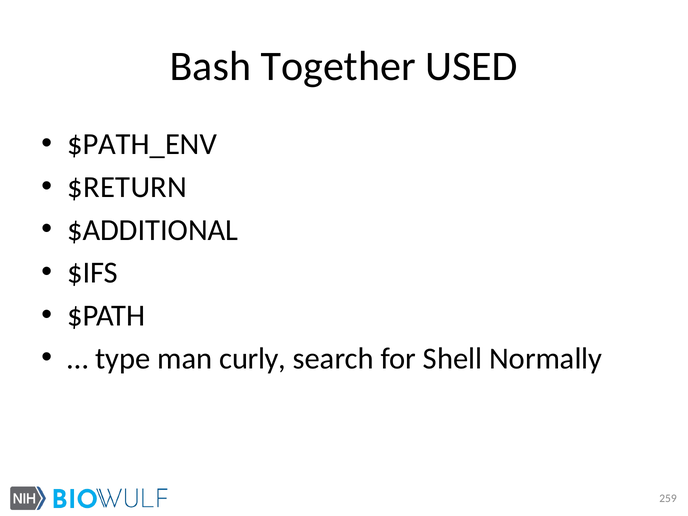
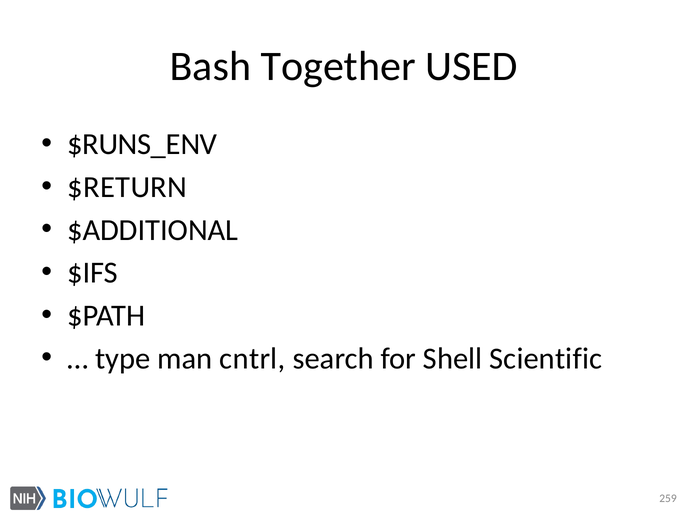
$PATH_ENV: $PATH_ENV -> $RUNS_ENV
curly: curly -> cntrl
Normally: Normally -> Scientific
